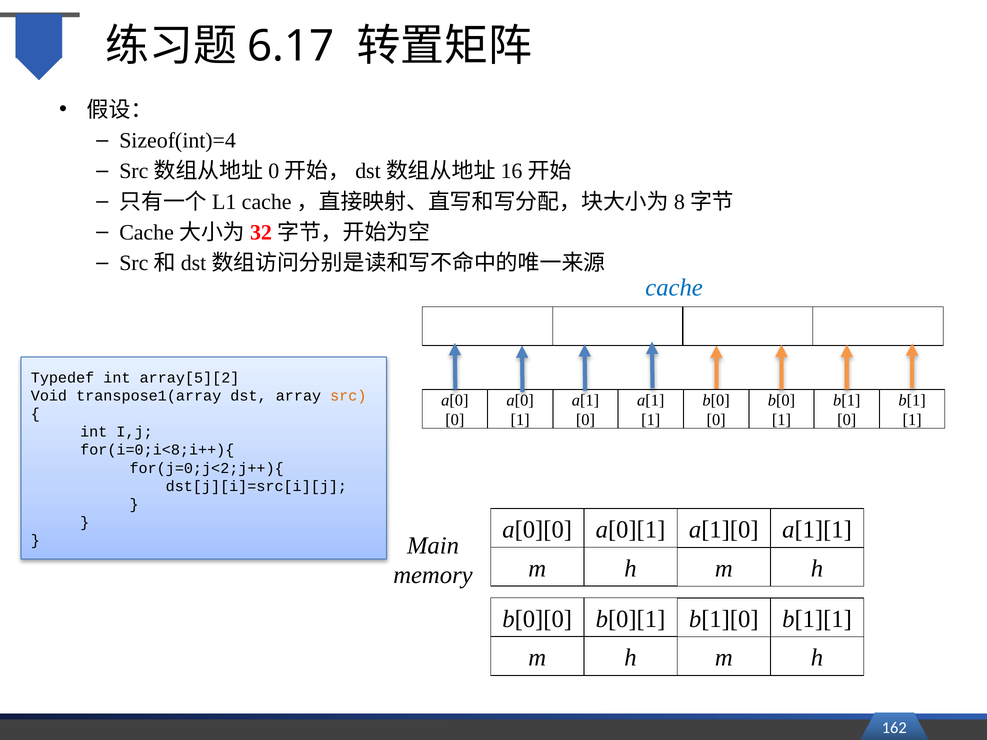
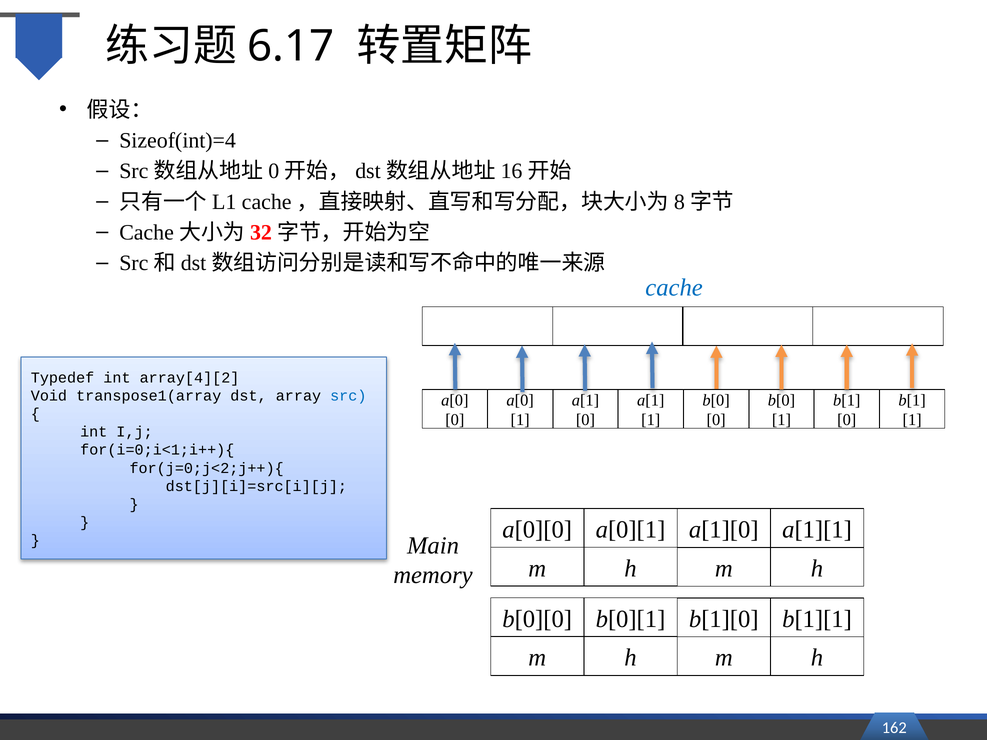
array[5][2: array[5][2 -> array[4][2
src colour: orange -> blue
for(i=0;i<8;i++){: for(i=0;i<8;i++){ -> for(i=0;i<1;i++){
